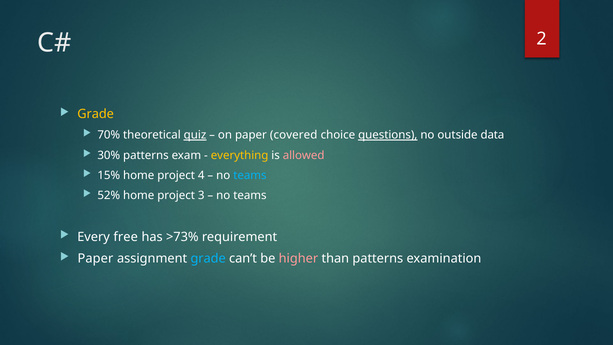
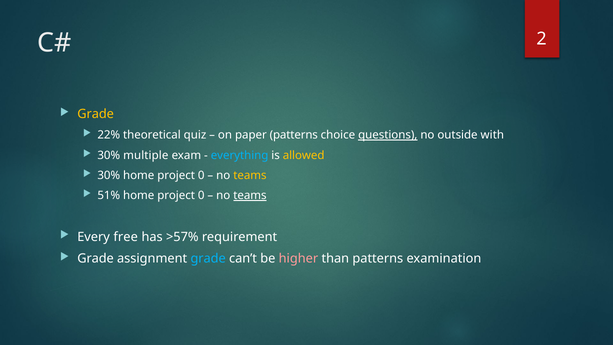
70%: 70% -> 22%
quiz underline: present -> none
paper covered: covered -> patterns
data: data -> with
30% patterns: patterns -> multiple
everything colour: yellow -> light blue
allowed colour: pink -> yellow
15% at (109, 175): 15% -> 30%
4 at (201, 175): 4 -> 0
teams at (250, 175) colour: light blue -> yellow
52%: 52% -> 51%
3 at (201, 195): 3 -> 0
teams at (250, 195) underline: none -> present
>73%: >73% -> >57%
Paper at (95, 258): Paper -> Grade
